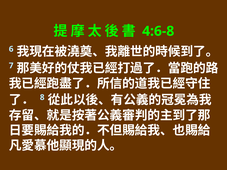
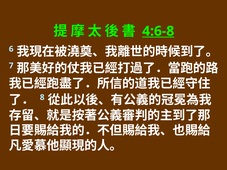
4:6-8 underline: none -> present
